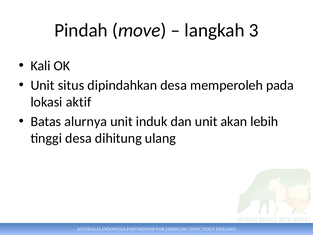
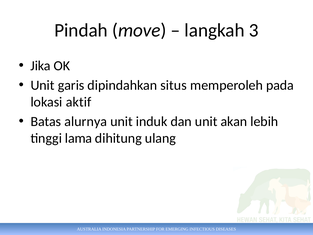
Kali: Kali -> Jika
situs: situs -> garis
dipindahkan desa: desa -> situs
tinggi desa: desa -> lama
